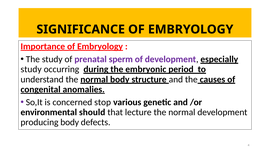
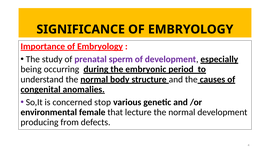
study at (31, 69): study -> being
should: should -> female
producing body: body -> from
